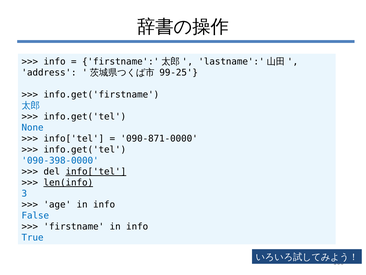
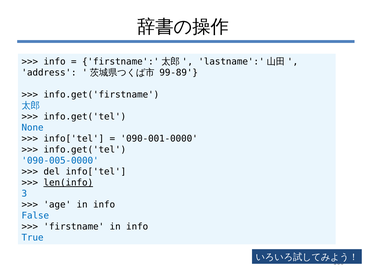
99-25: 99-25 -> 99-89
090-871-0000: 090-871-0000 -> 090-001-0000
090-398-0000: 090-398-0000 -> 090-005-0000
info['tel at (96, 171) underline: present -> none
